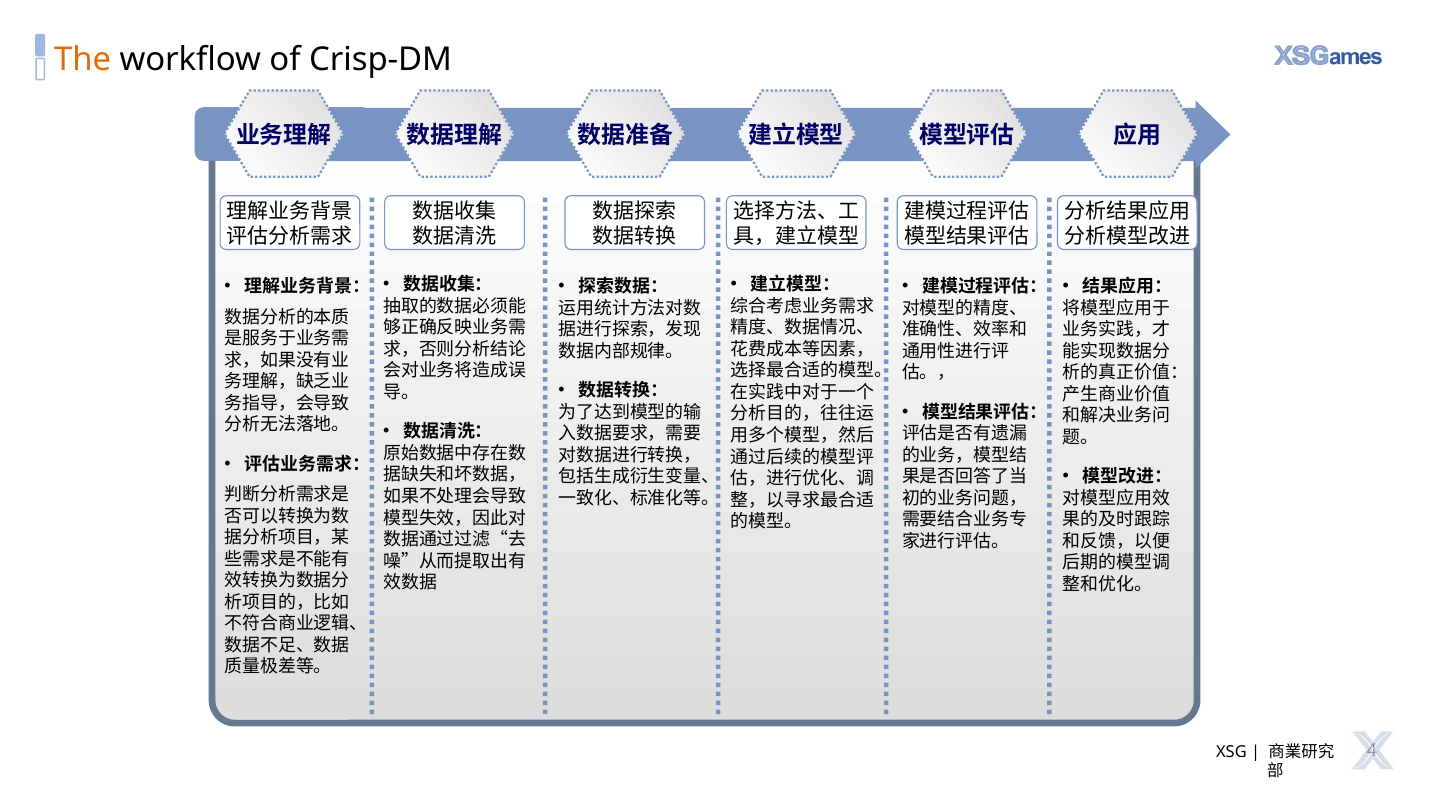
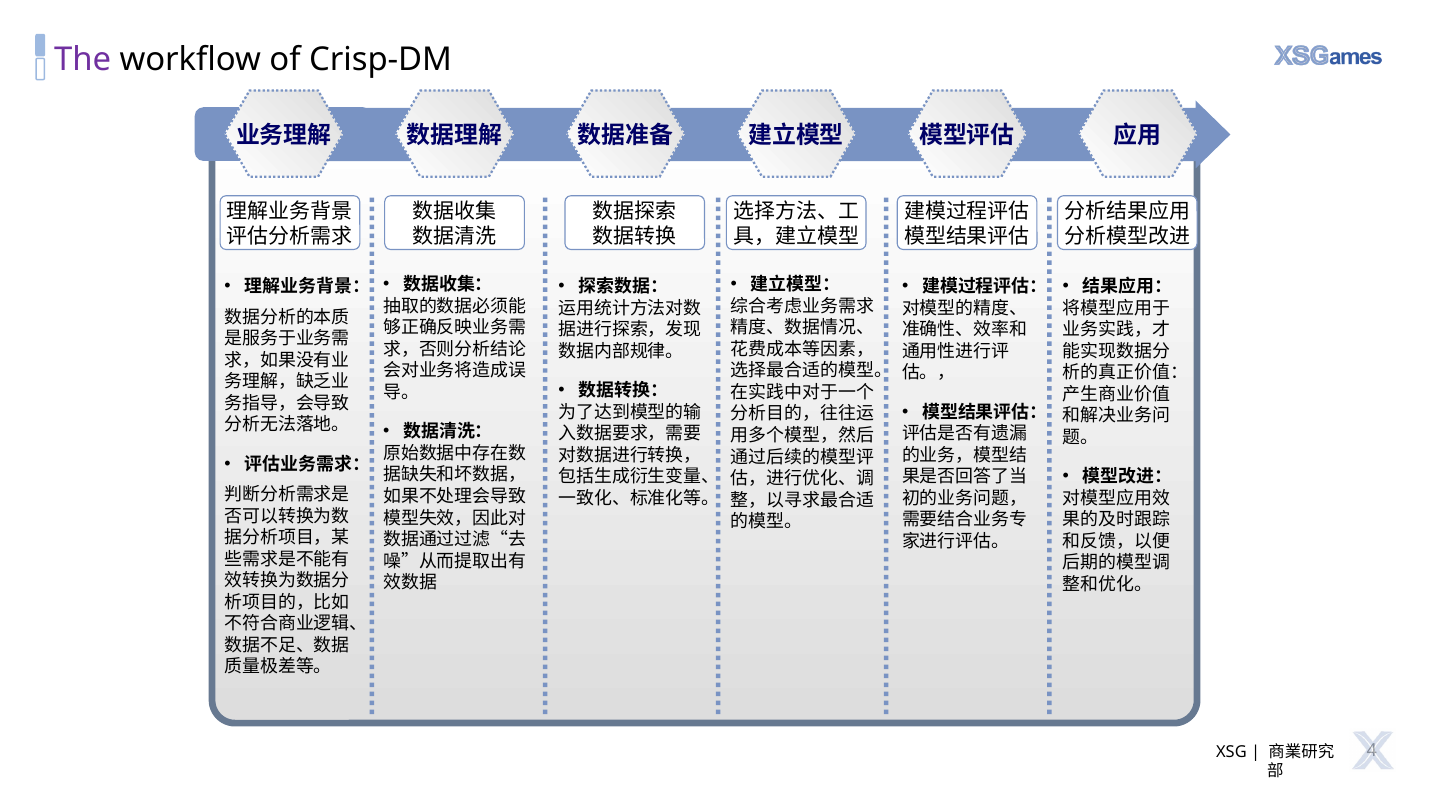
The colour: orange -> purple
